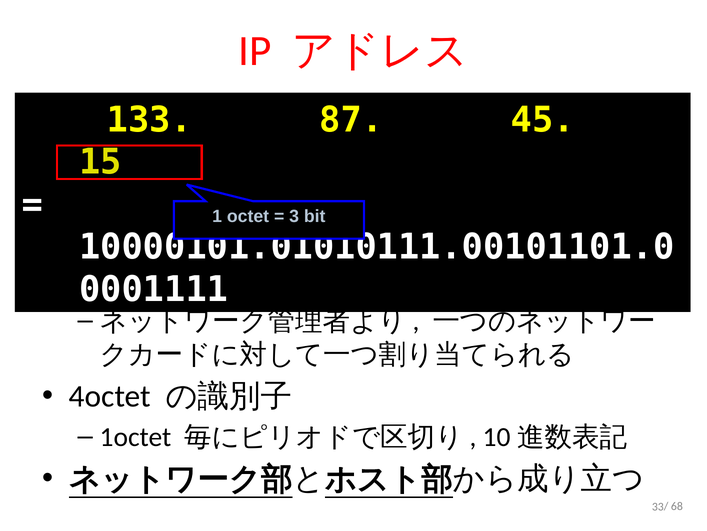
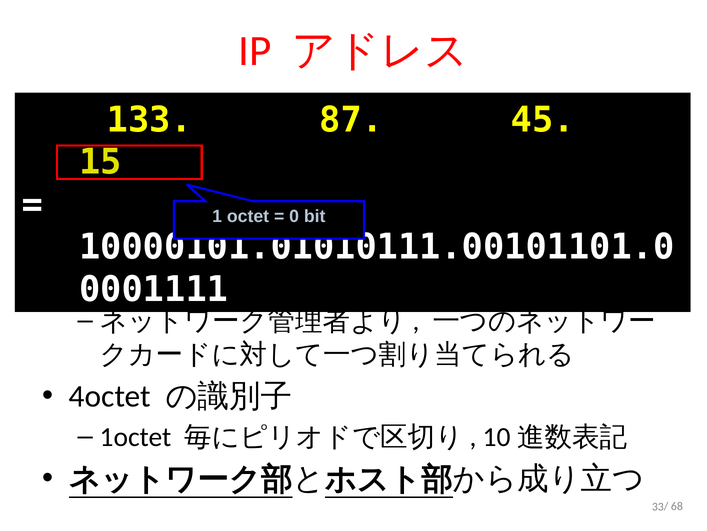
3: 3 -> 0
